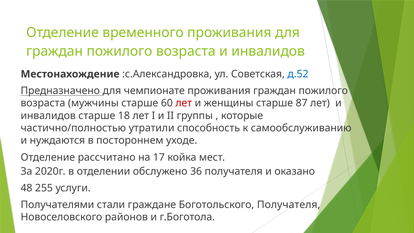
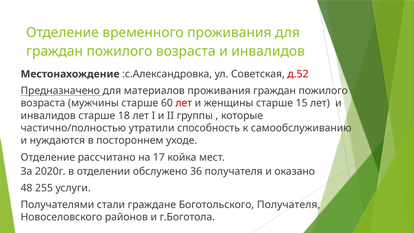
д.52 colour: blue -> red
чемпионате: чемпионате -> материалов
87: 87 -> 15
